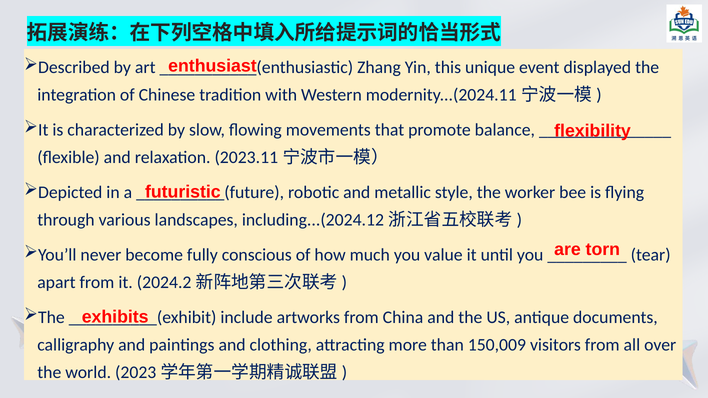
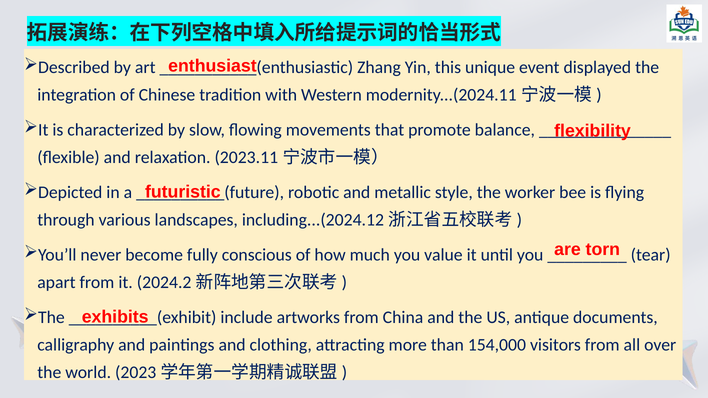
150,009: 150,009 -> 154,000
